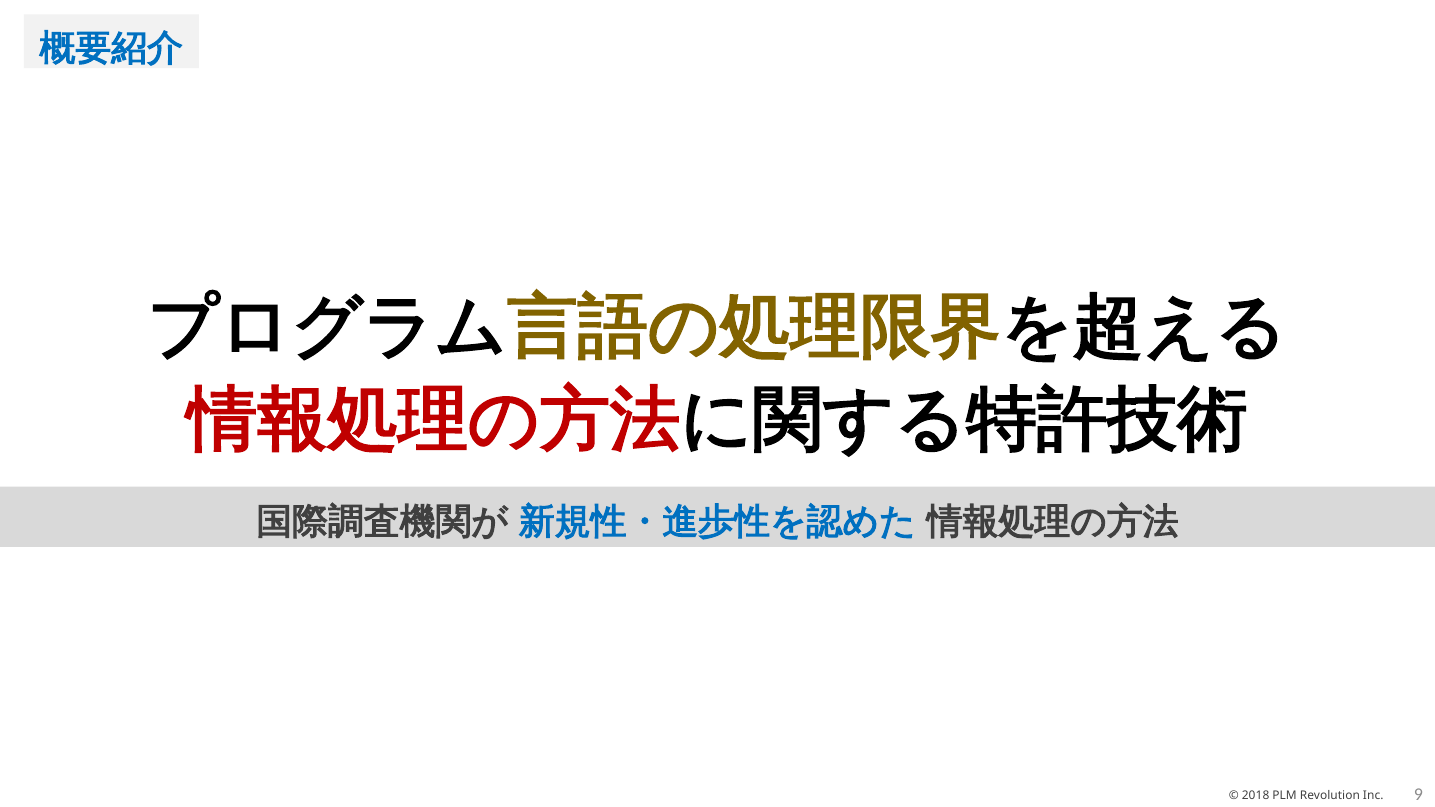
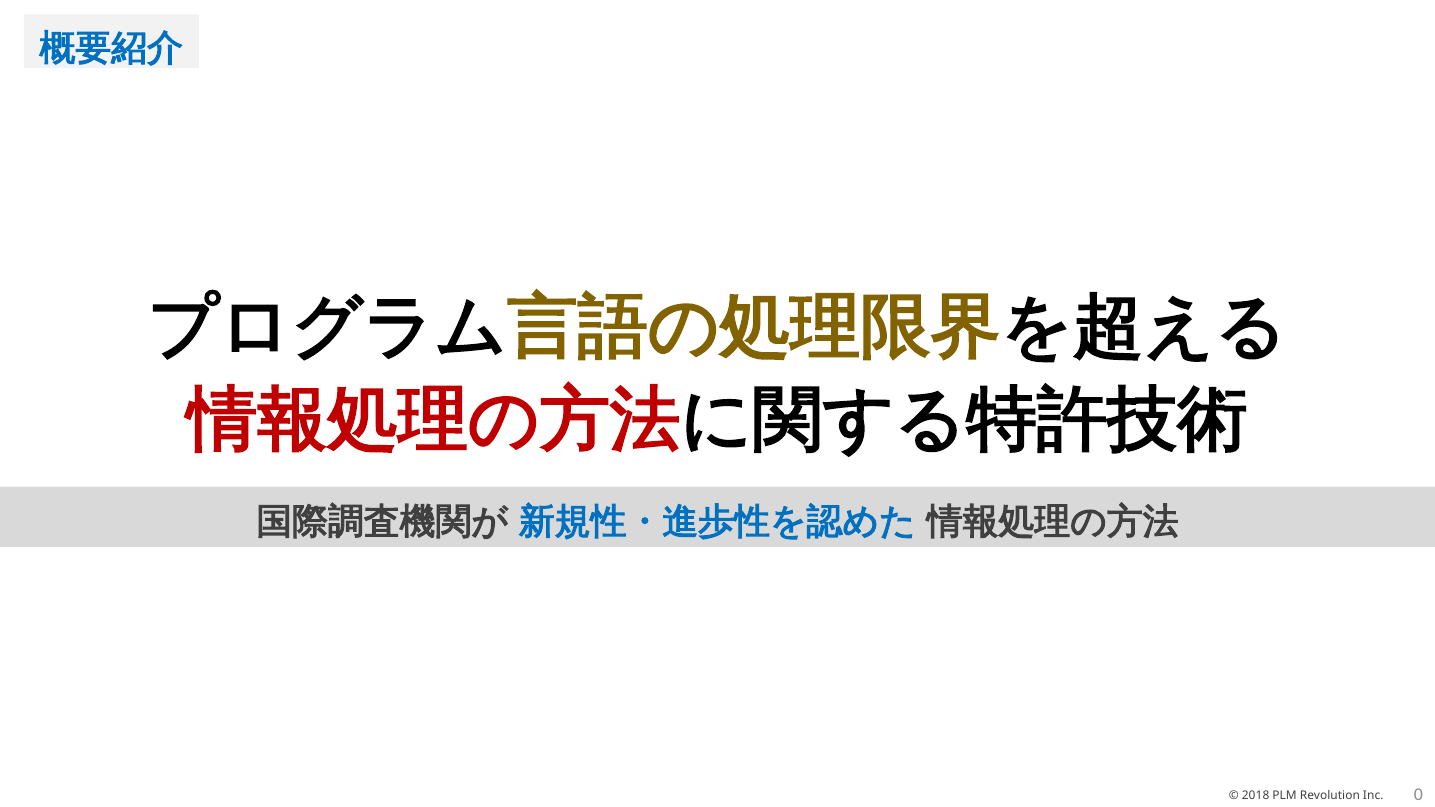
9: 9 -> 0
